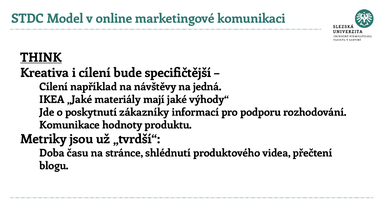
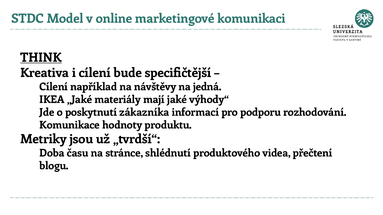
zákazníky: zákazníky -> zákazníka
